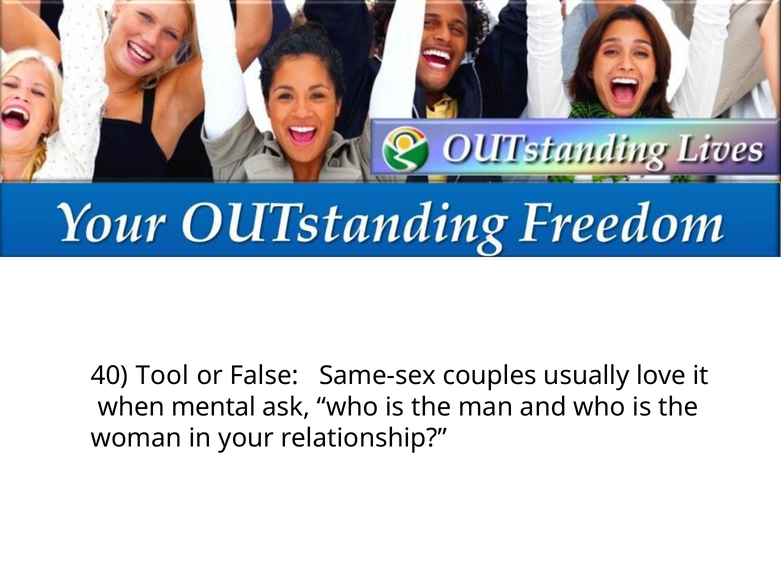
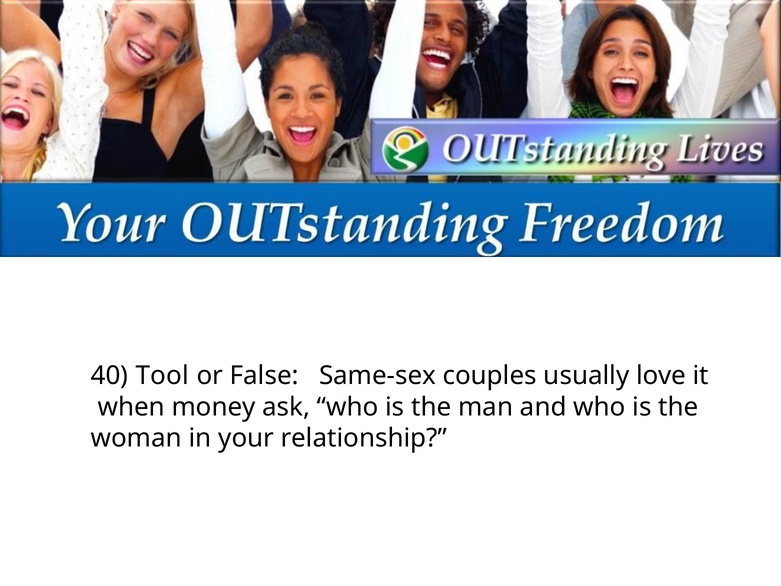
mental: mental -> money
